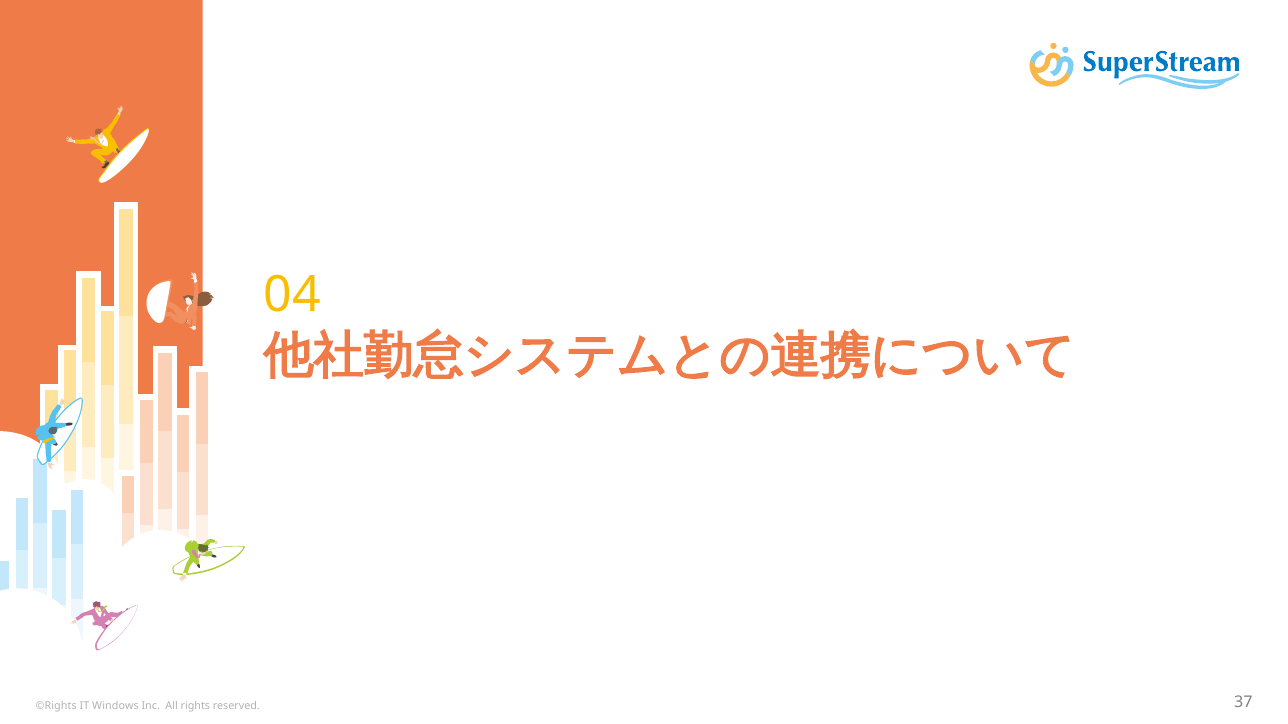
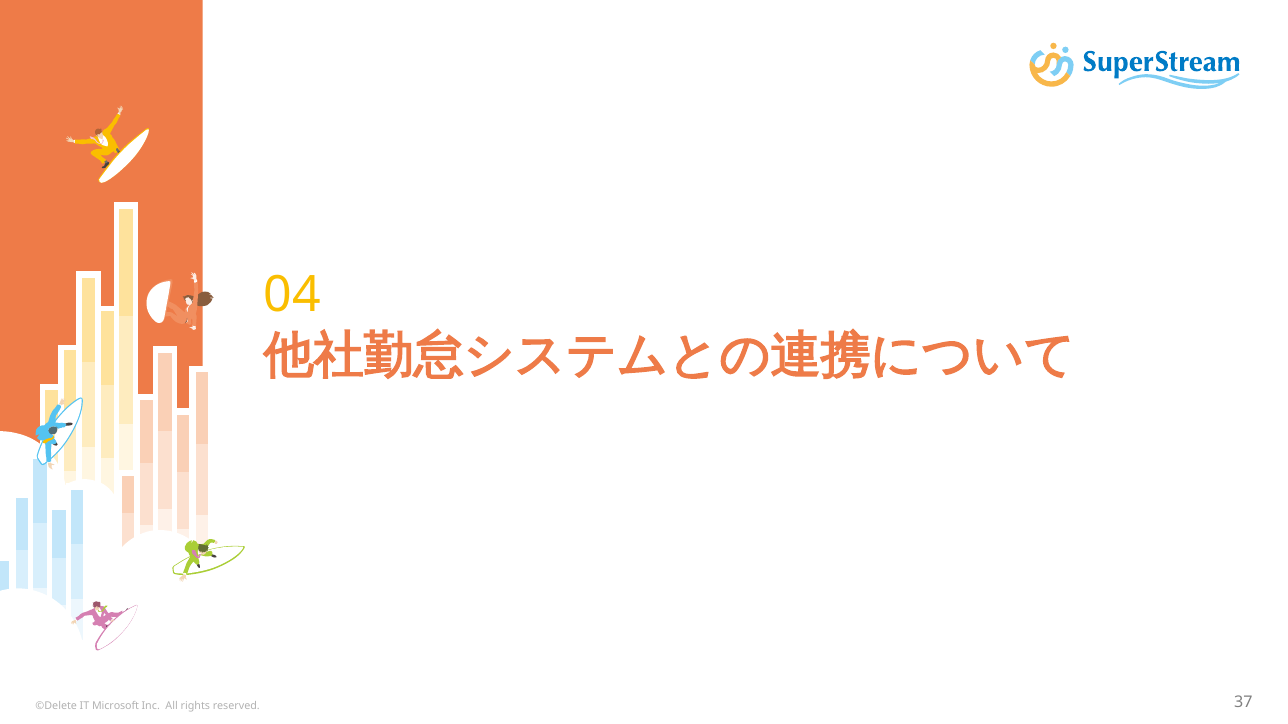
©Rights: ©Rights -> ©Delete
Windows: Windows -> Microsoft
